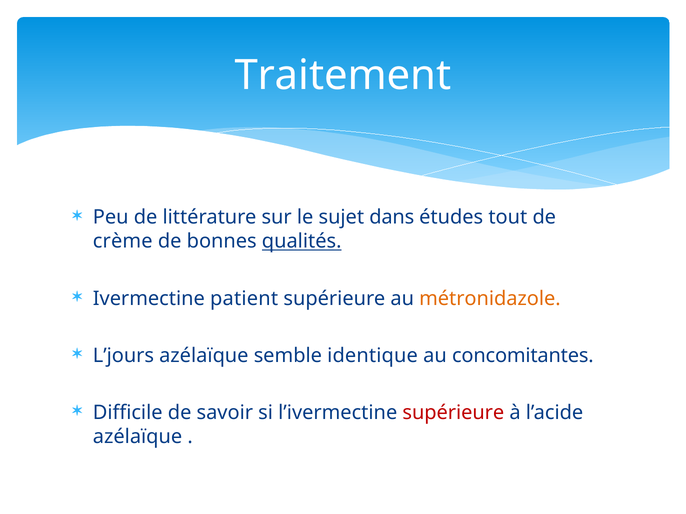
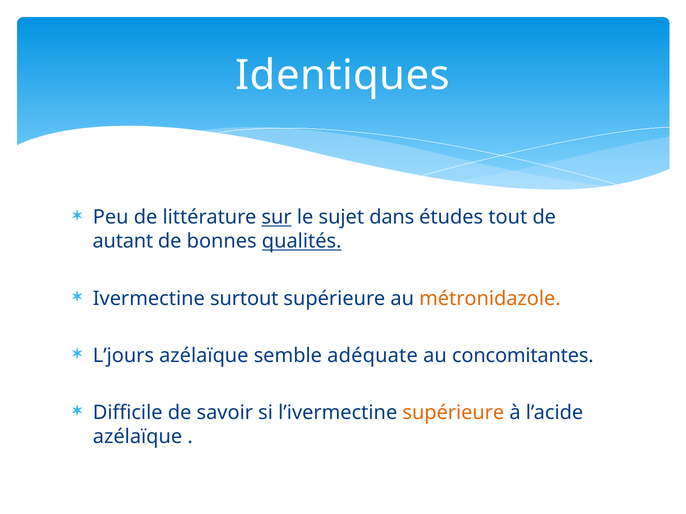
Traitement: Traitement -> Identiques
sur underline: none -> present
crème: crème -> autant
patient: patient -> surtout
identique: identique -> adéquate
supérieure at (453, 413) colour: red -> orange
